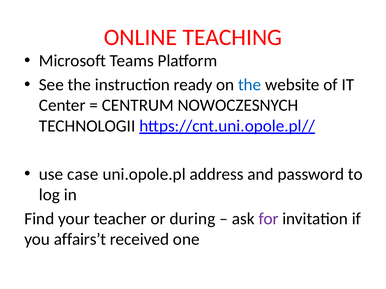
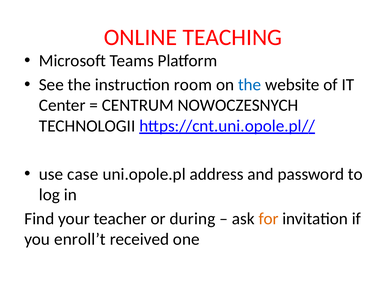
ready: ready -> room
for colour: purple -> orange
affairs’t: affairs’t -> enroll’t
